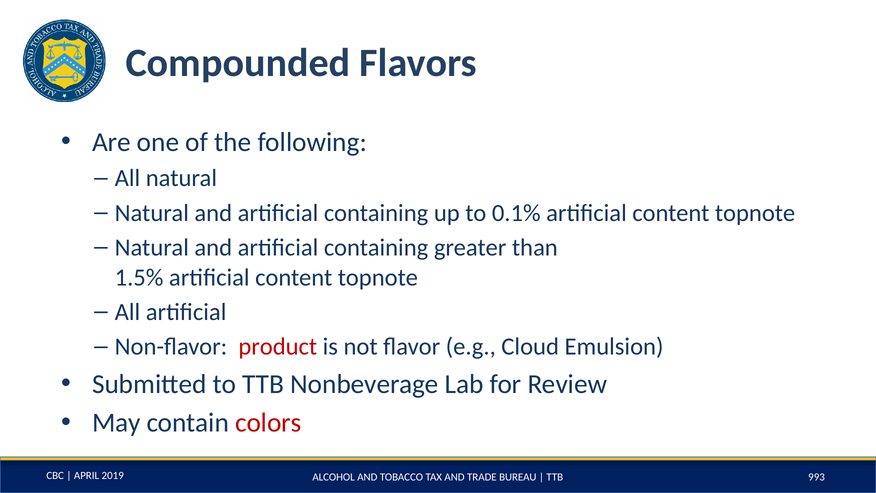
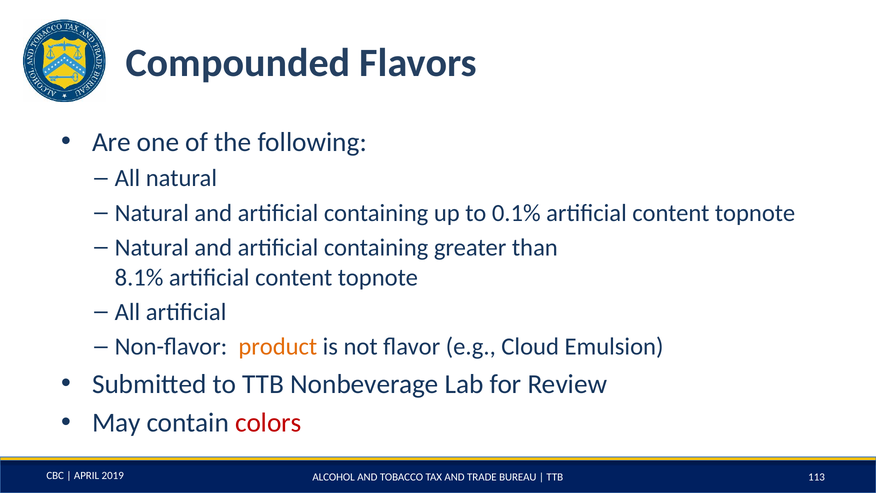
1.5%: 1.5% -> 8.1%
product colour: red -> orange
993: 993 -> 113
